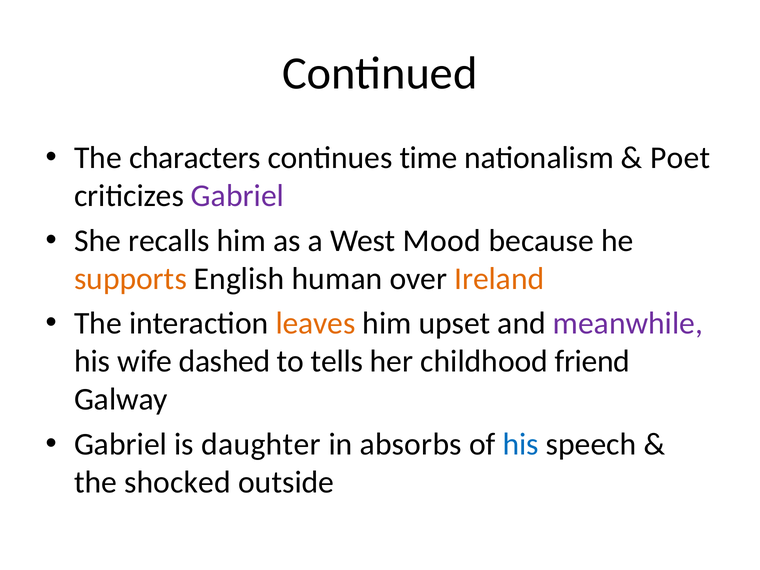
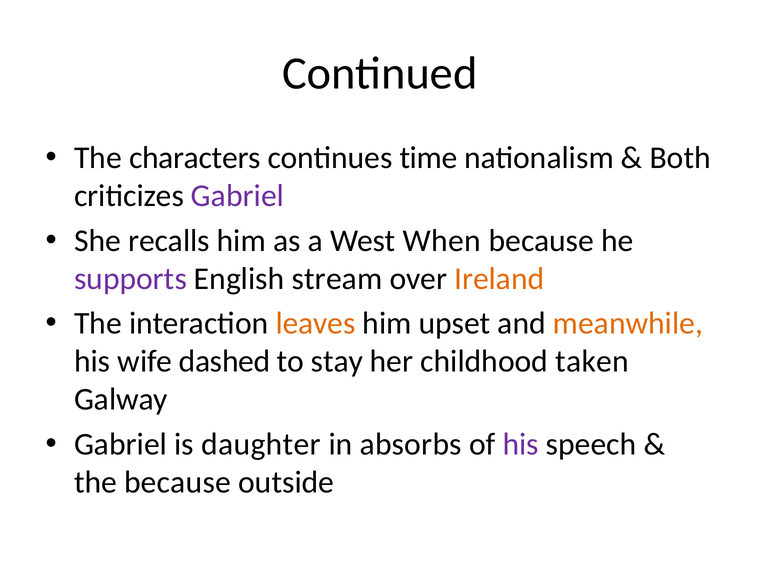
Poet: Poet -> Both
Mood: Mood -> When
supports colour: orange -> purple
human: human -> stream
meanwhile colour: purple -> orange
tells: tells -> stay
friend: friend -> taken
his at (521, 444) colour: blue -> purple
the shocked: shocked -> because
